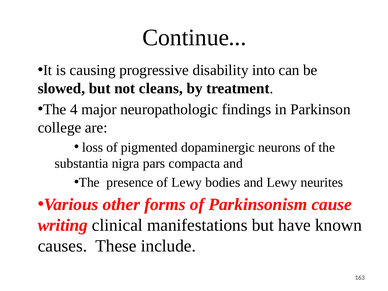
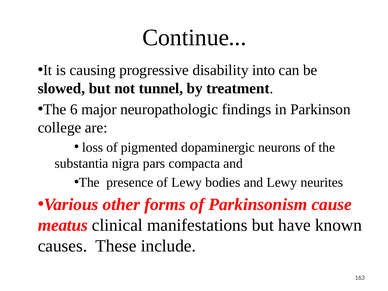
cleans: cleans -> tunnel
4: 4 -> 6
writing: writing -> meatus
